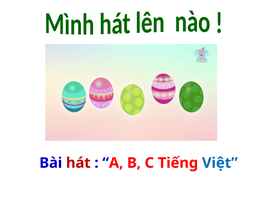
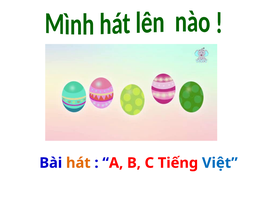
hát colour: red -> orange
